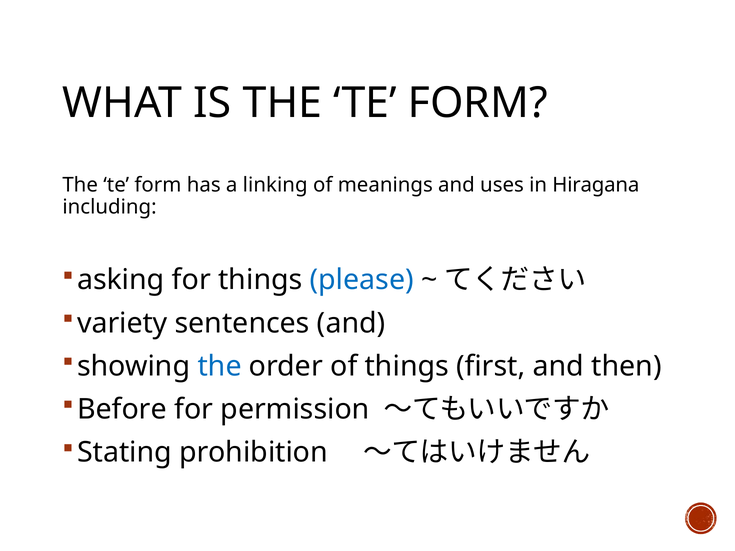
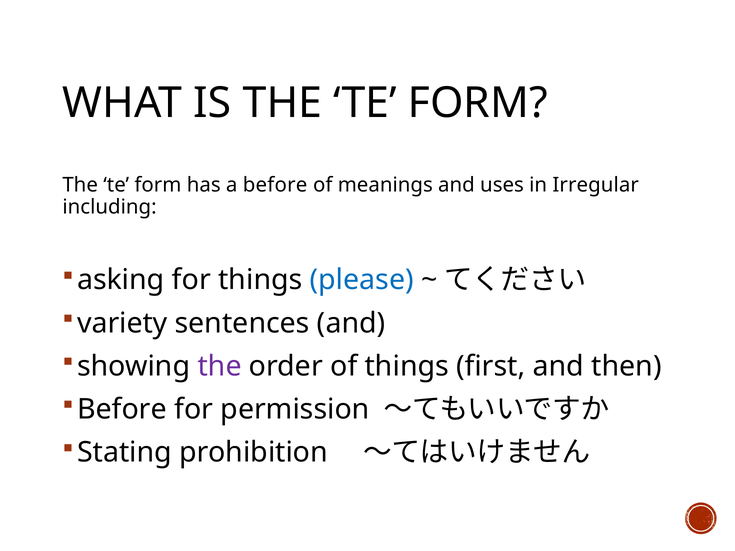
a linking: linking -> before
Hiragana: Hiragana -> Irregular
the at (220, 366) colour: blue -> purple
